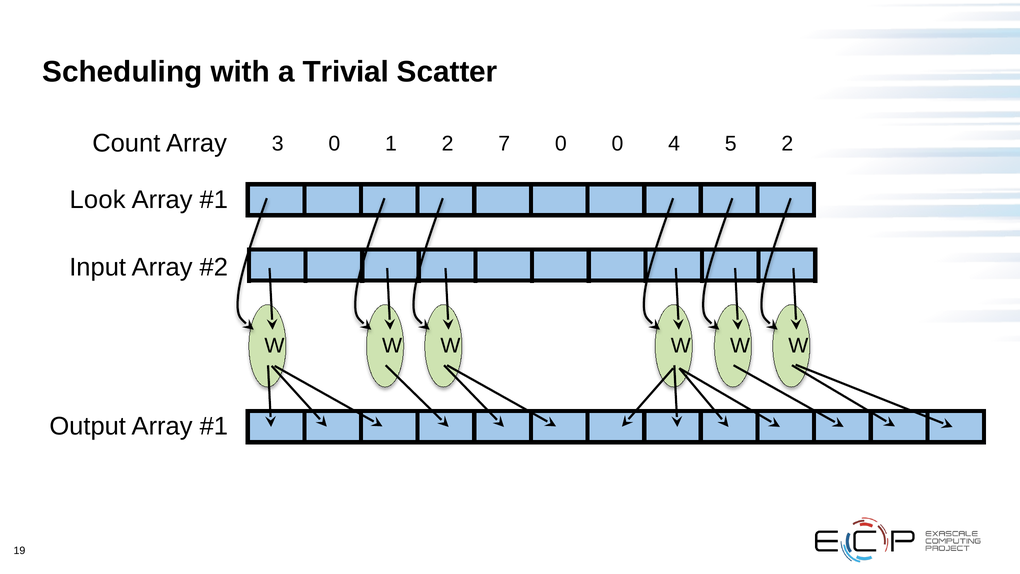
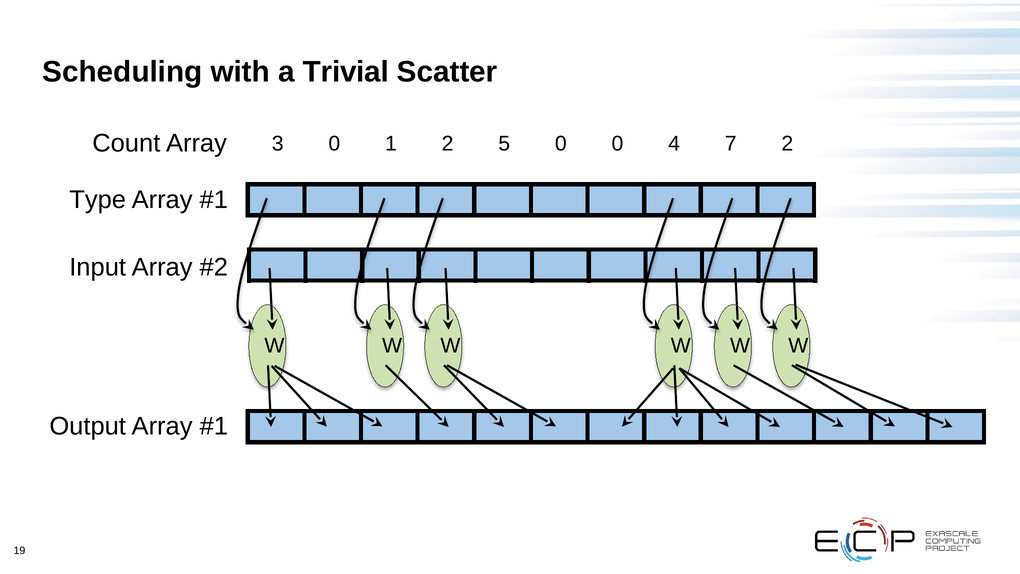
7: 7 -> 5
5: 5 -> 7
Look: Look -> Type
